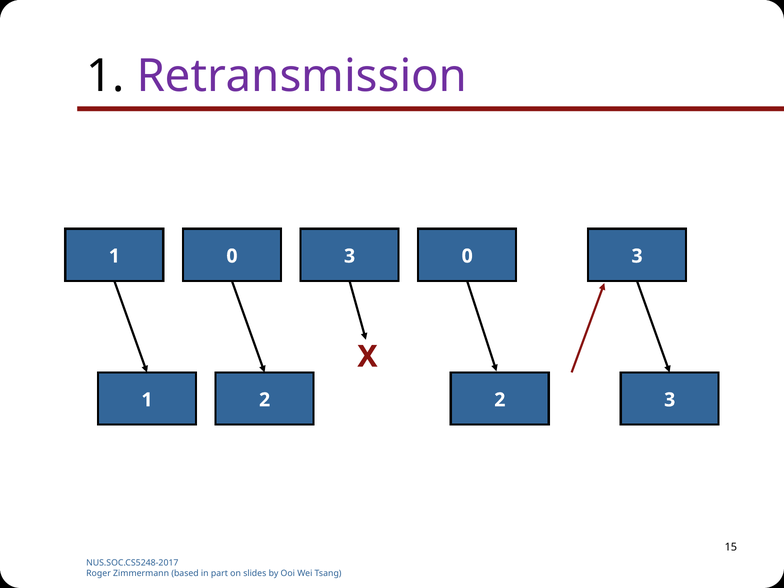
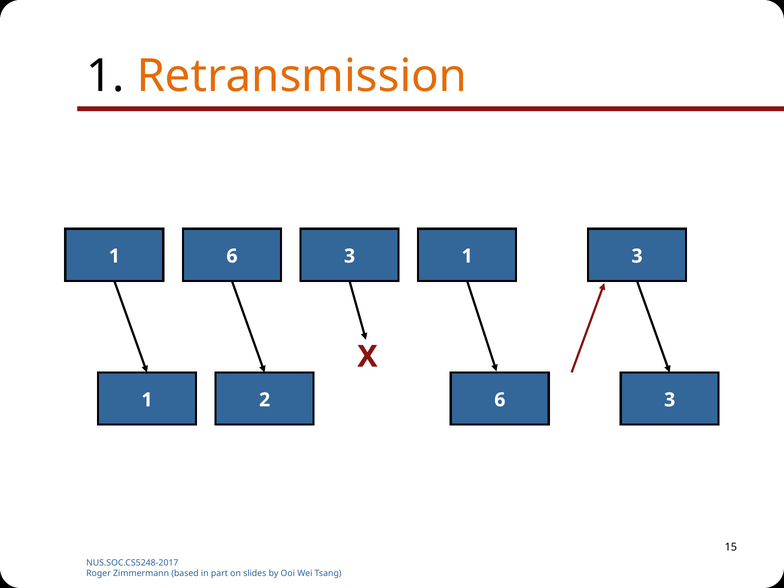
Retransmission colour: purple -> orange
1 0: 0 -> 6
3 0: 0 -> 1
2 2: 2 -> 6
